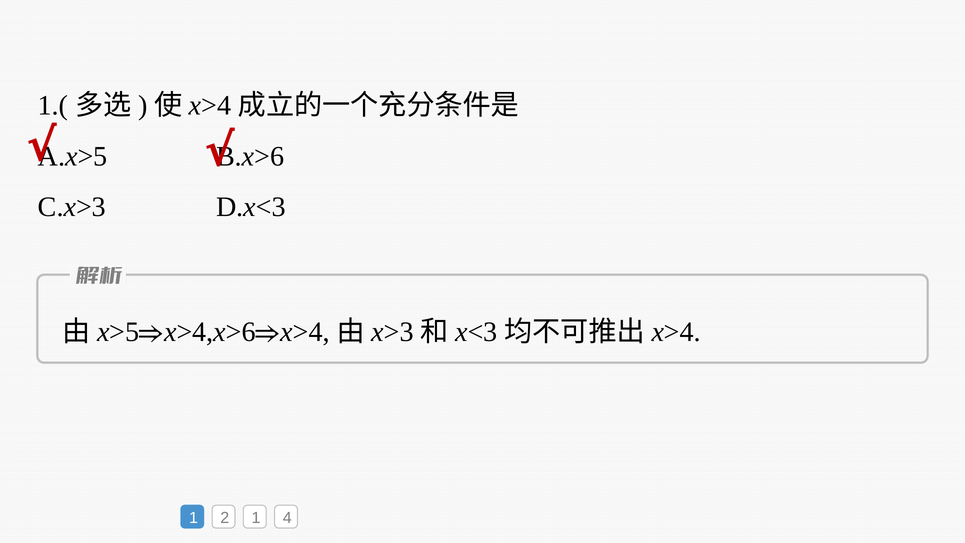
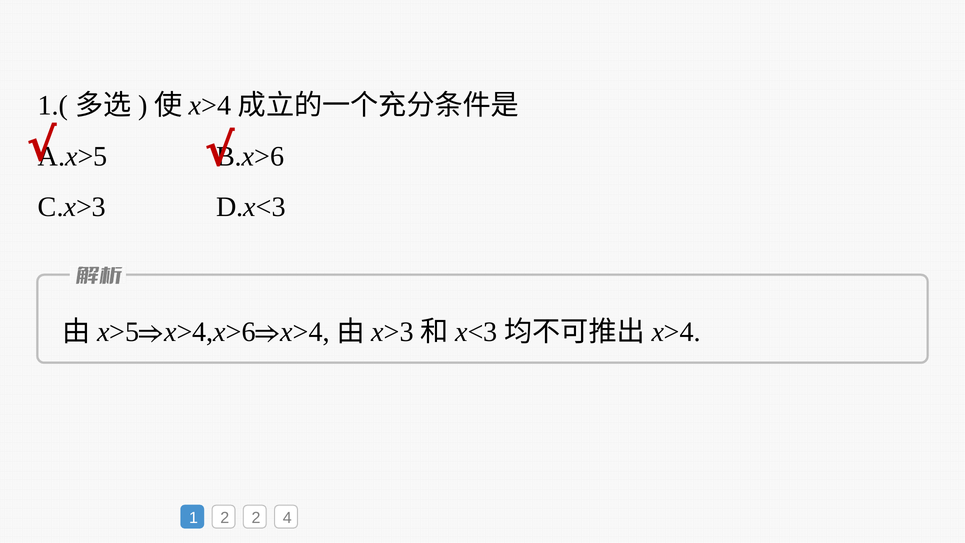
2 1: 1 -> 2
